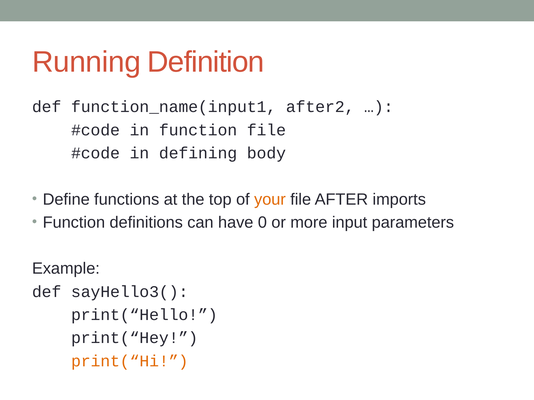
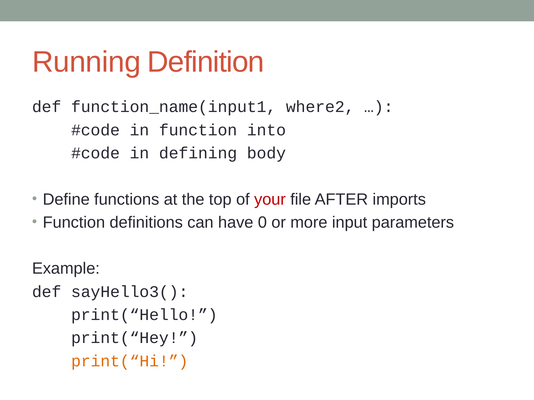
after2: after2 -> where2
function file: file -> into
your colour: orange -> red
